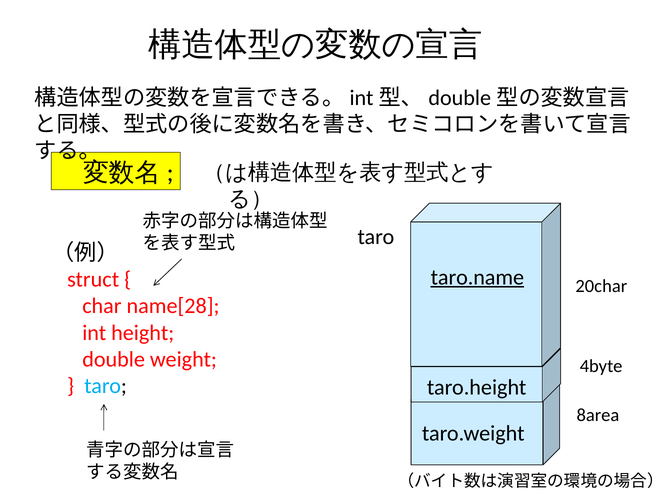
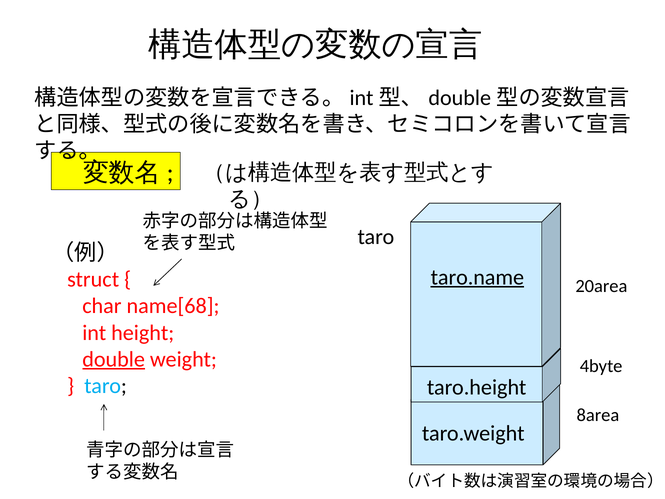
20char: 20char -> 20area
name[28: name[28 -> name[68
double underline: none -> present
